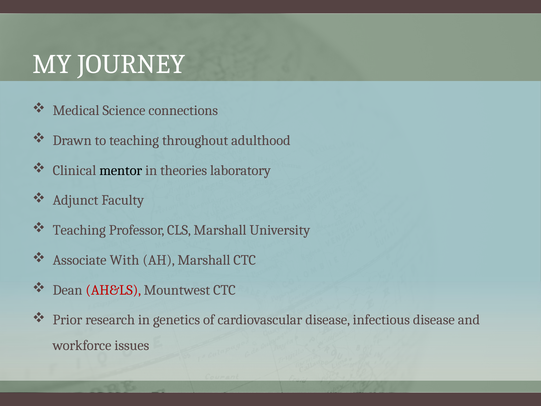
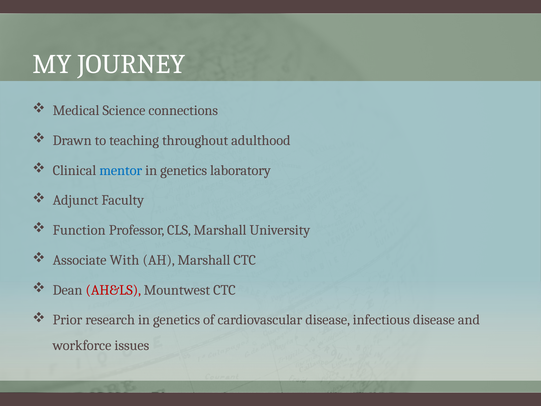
mentor colour: black -> blue
theories at (184, 170): theories -> genetics
Teaching at (79, 230): Teaching -> Function
